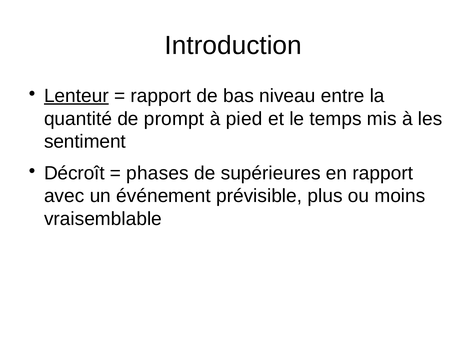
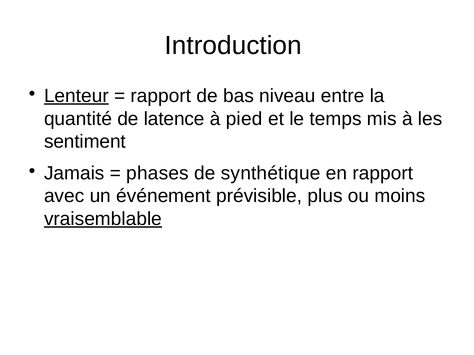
prompt: prompt -> latence
Décroît: Décroît -> Jamais
supérieures: supérieures -> synthétique
vraisemblable underline: none -> present
